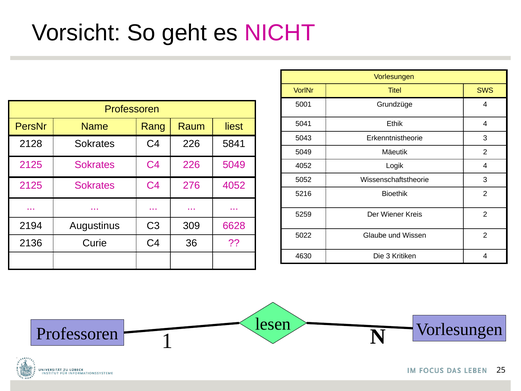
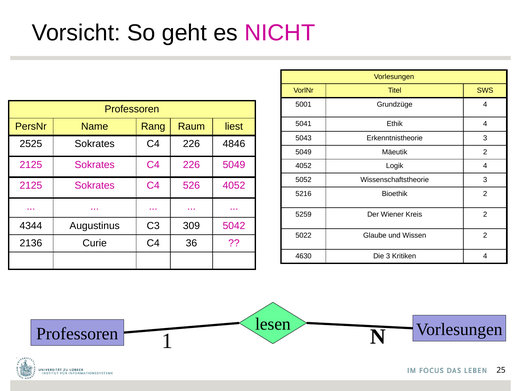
2128: 2128 -> 2525
5841: 5841 -> 4846
276: 276 -> 526
2194: 2194 -> 4344
6628: 6628 -> 5042
